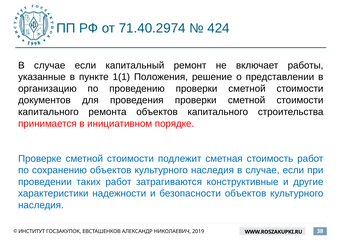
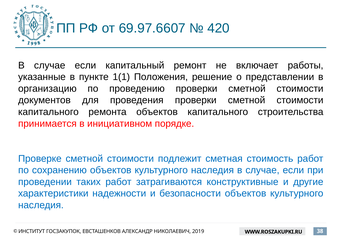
71.40.2974: 71.40.2974 -> 69.97.6607
424: 424 -> 420
